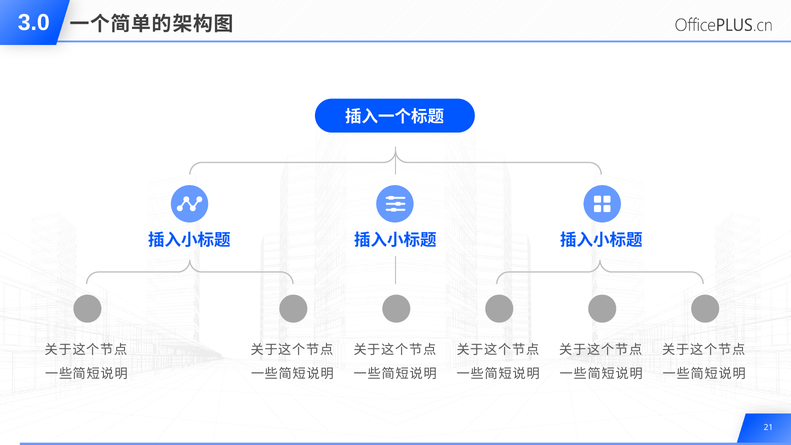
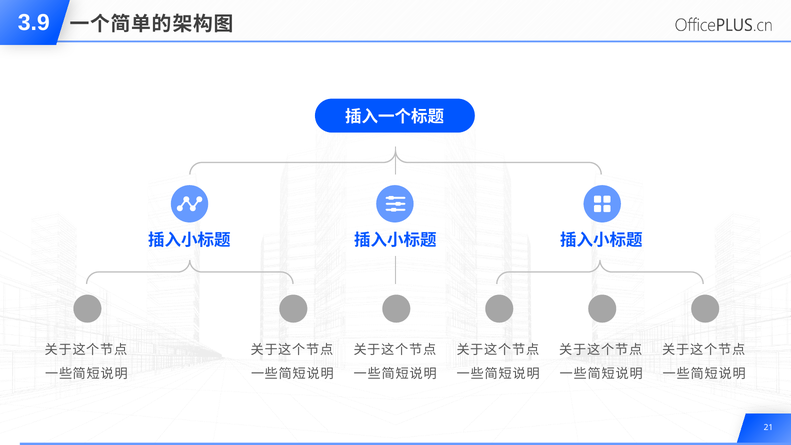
3.0: 3.0 -> 3.9
